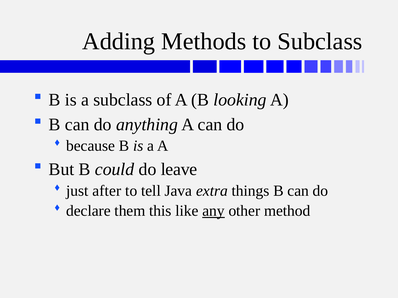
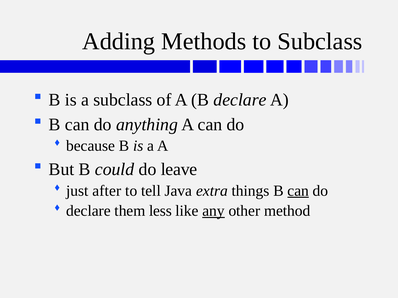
B looking: looking -> declare
can at (298, 191) underline: none -> present
this: this -> less
